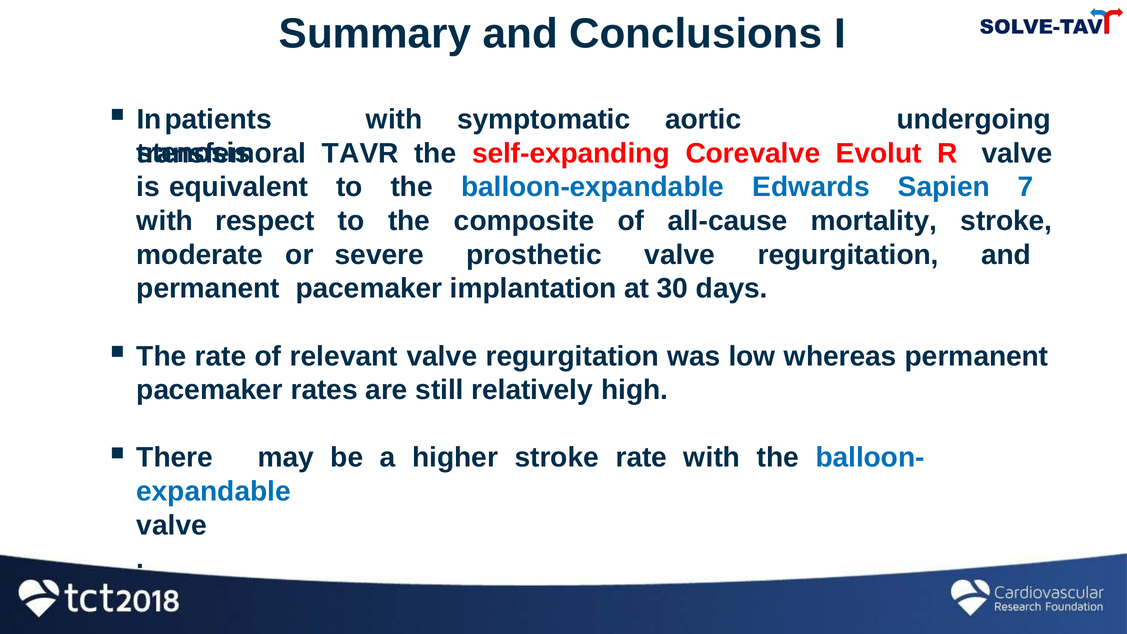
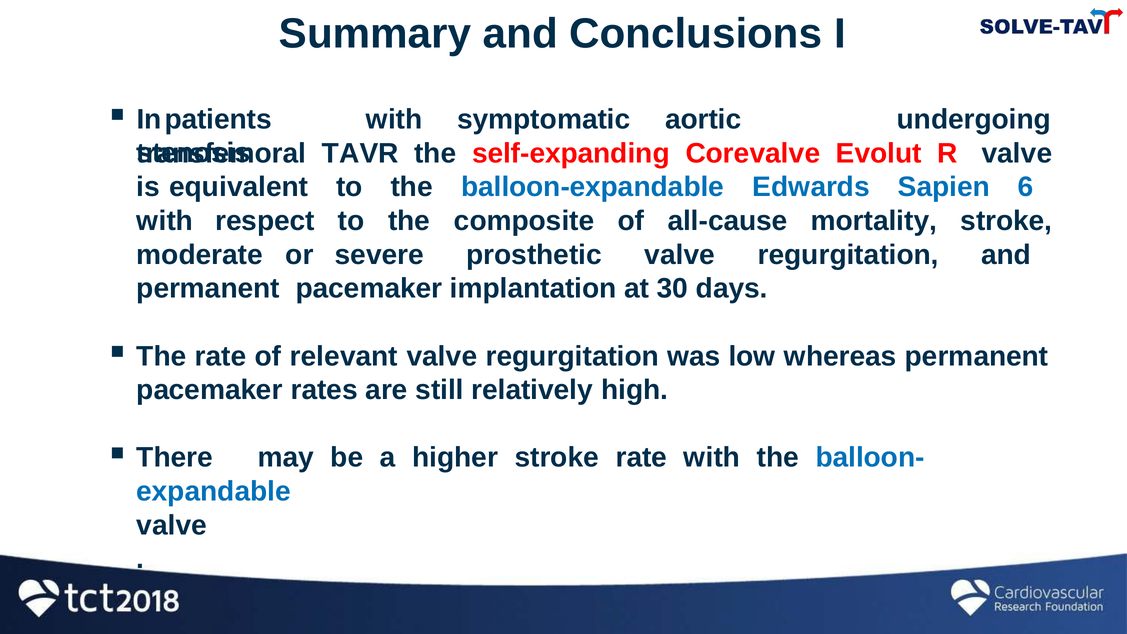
7: 7 -> 6
